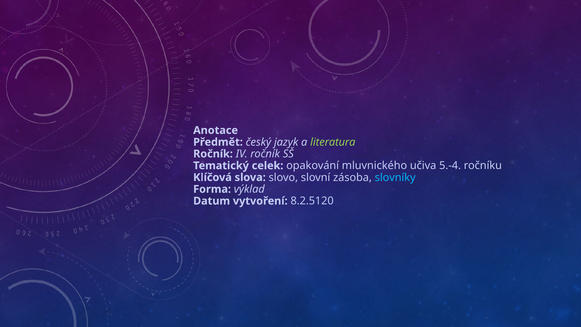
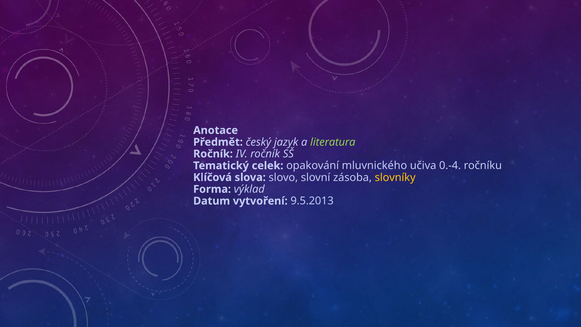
5.-4: 5.-4 -> 0.-4
slovníky colour: light blue -> yellow
8.2.5120: 8.2.5120 -> 9.5.2013
